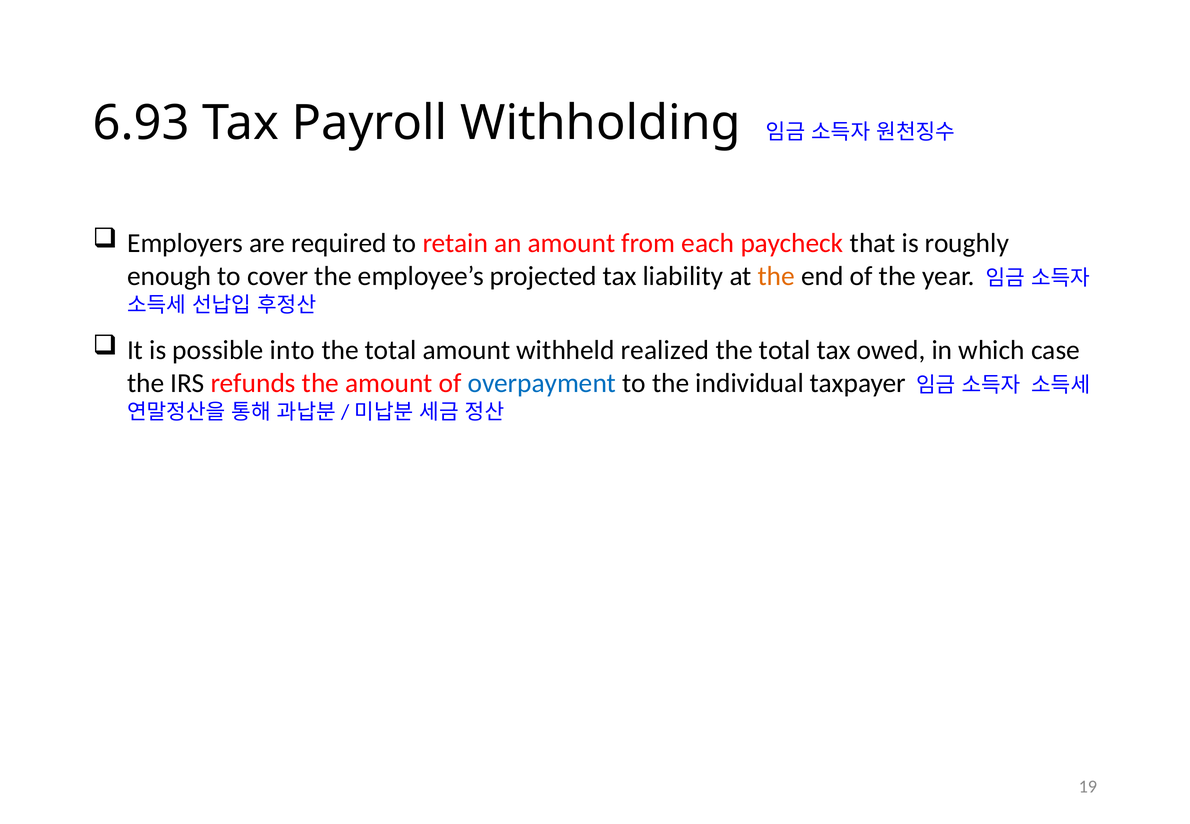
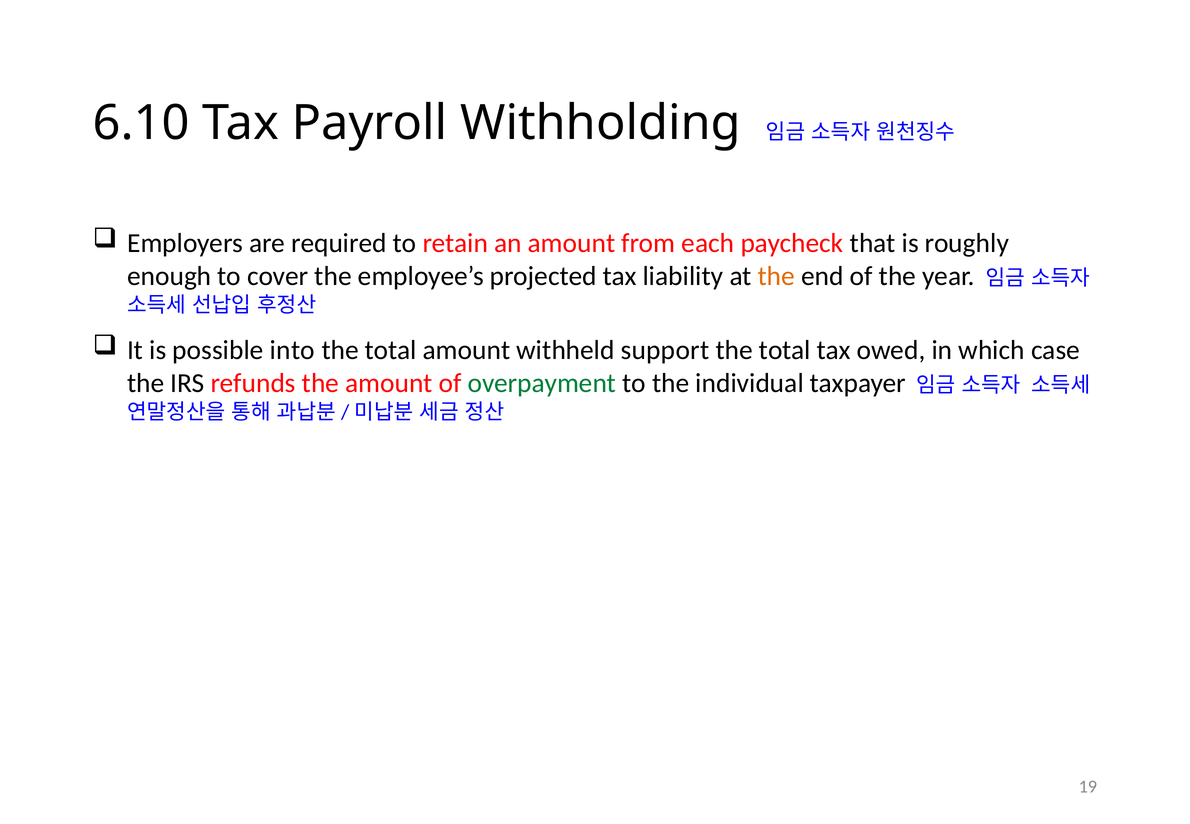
6.93: 6.93 -> 6.10
realized: realized -> support
overpayment colour: blue -> green
